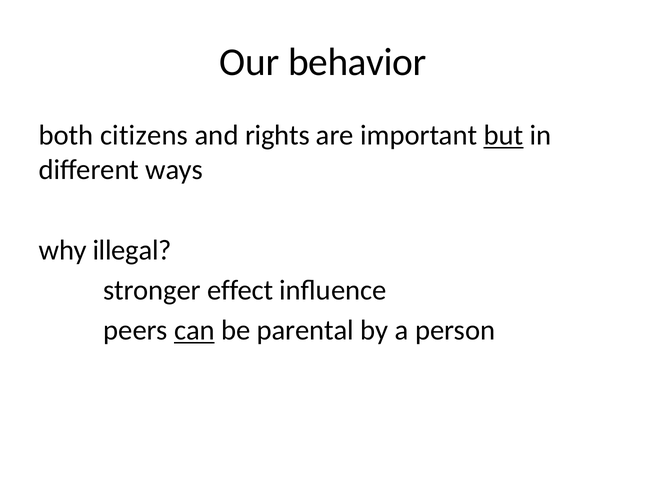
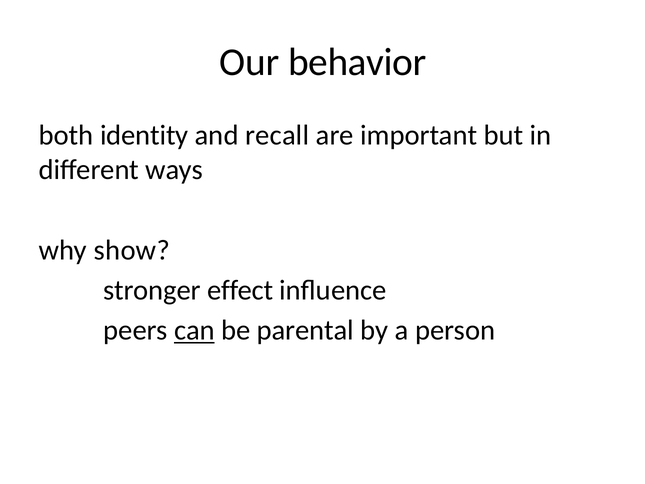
citizens: citizens -> identity
rights: rights -> recall
but underline: present -> none
illegal: illegal -> show
